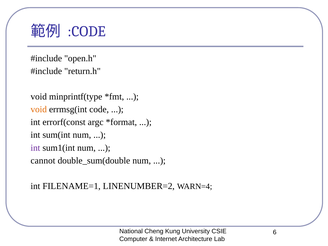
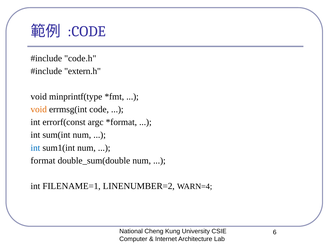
open.h: open.h -> code.h
return.h: return.h -> extern.h
int at (35, 148) colour: purple -> blue
cannot: cannot -> format
